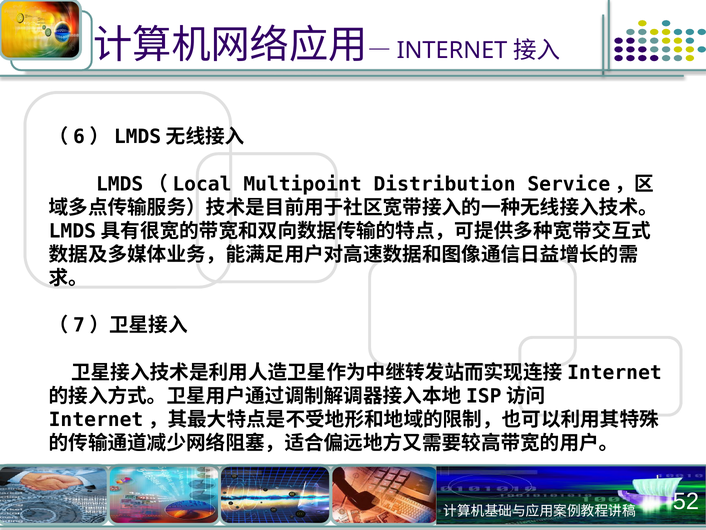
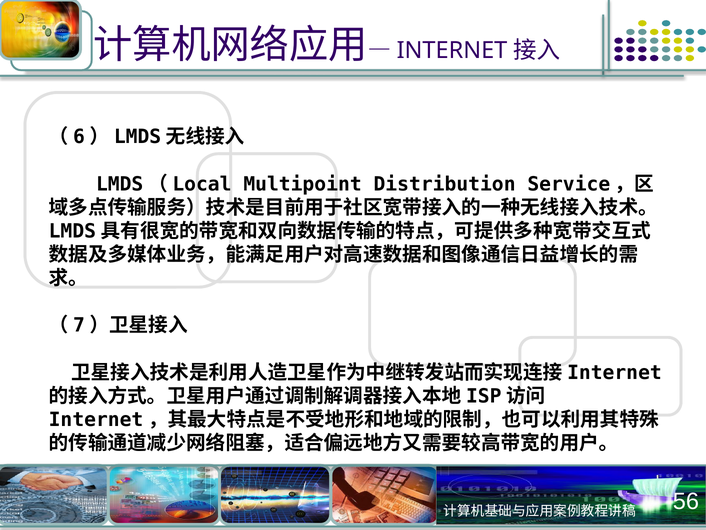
52: 52 -> 56
